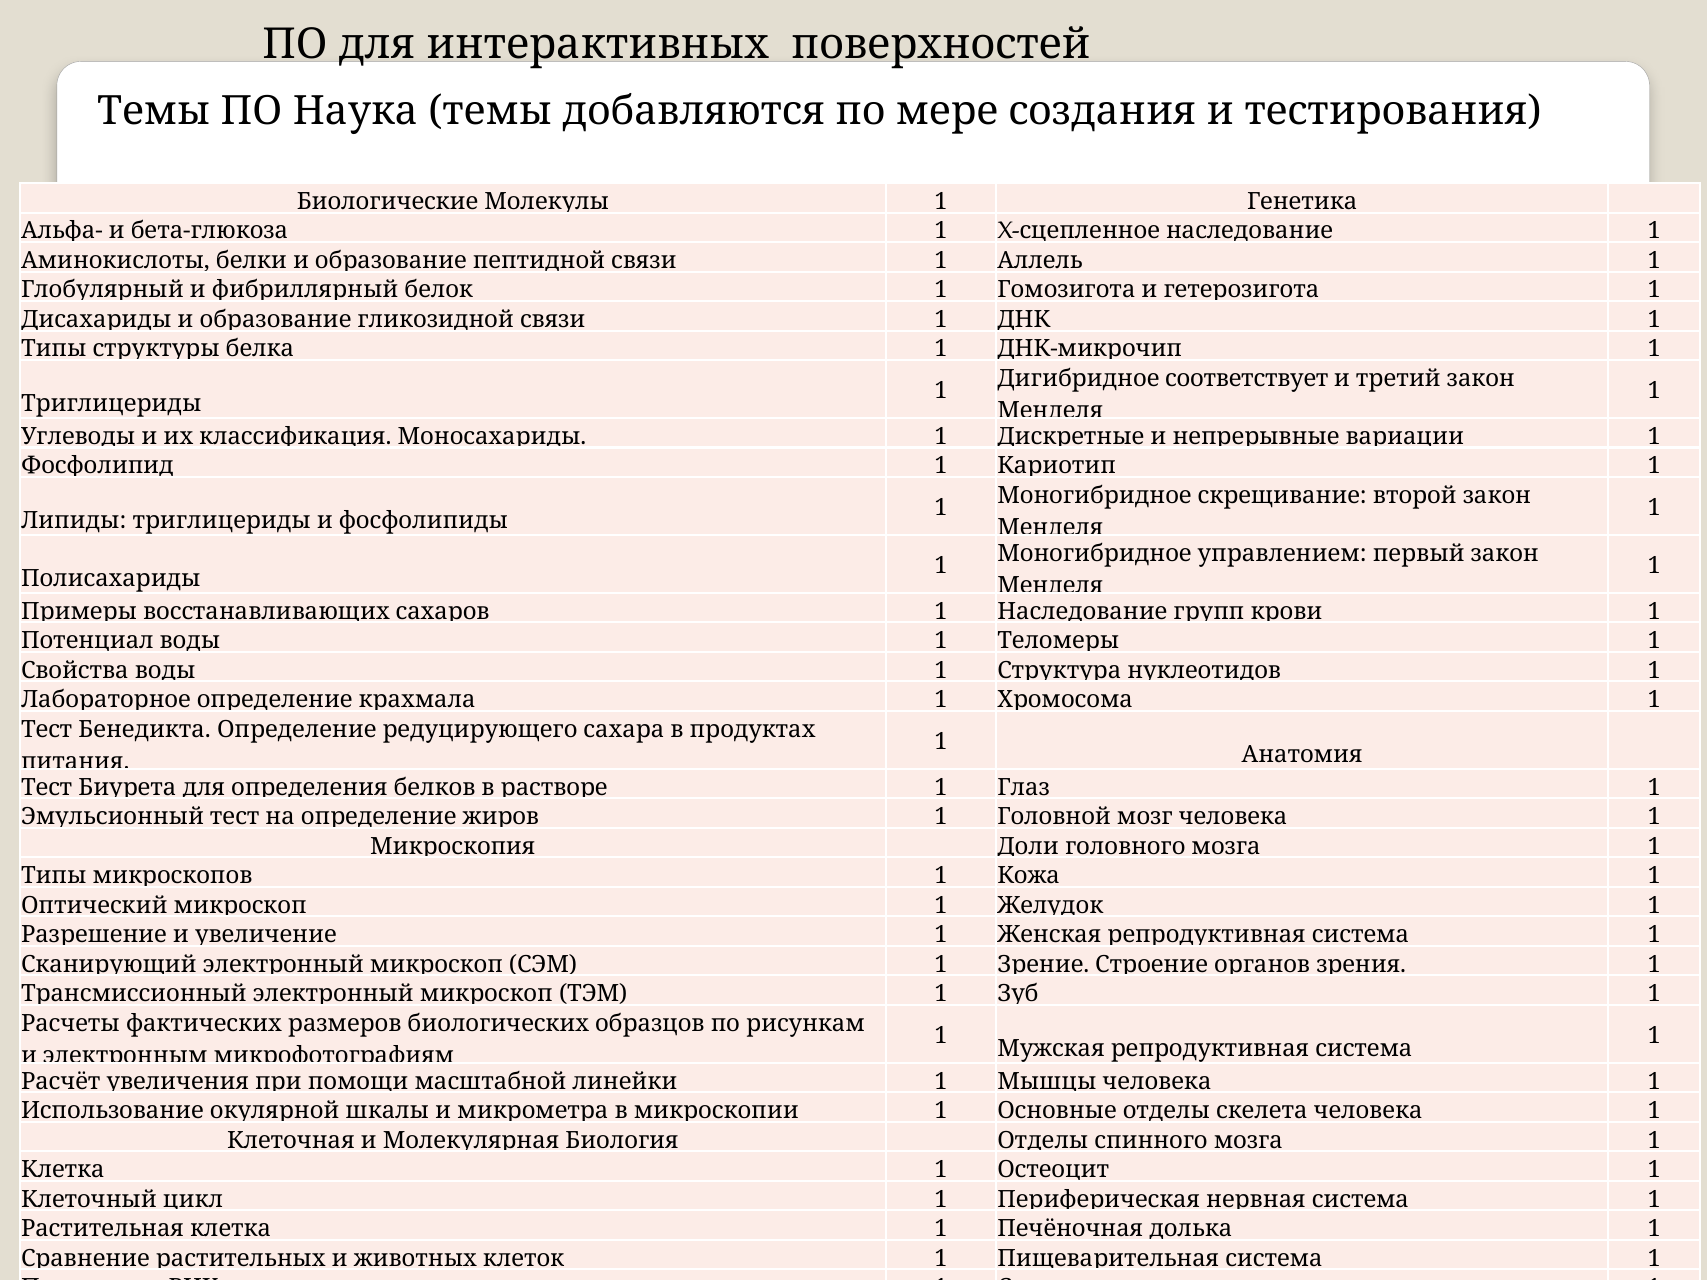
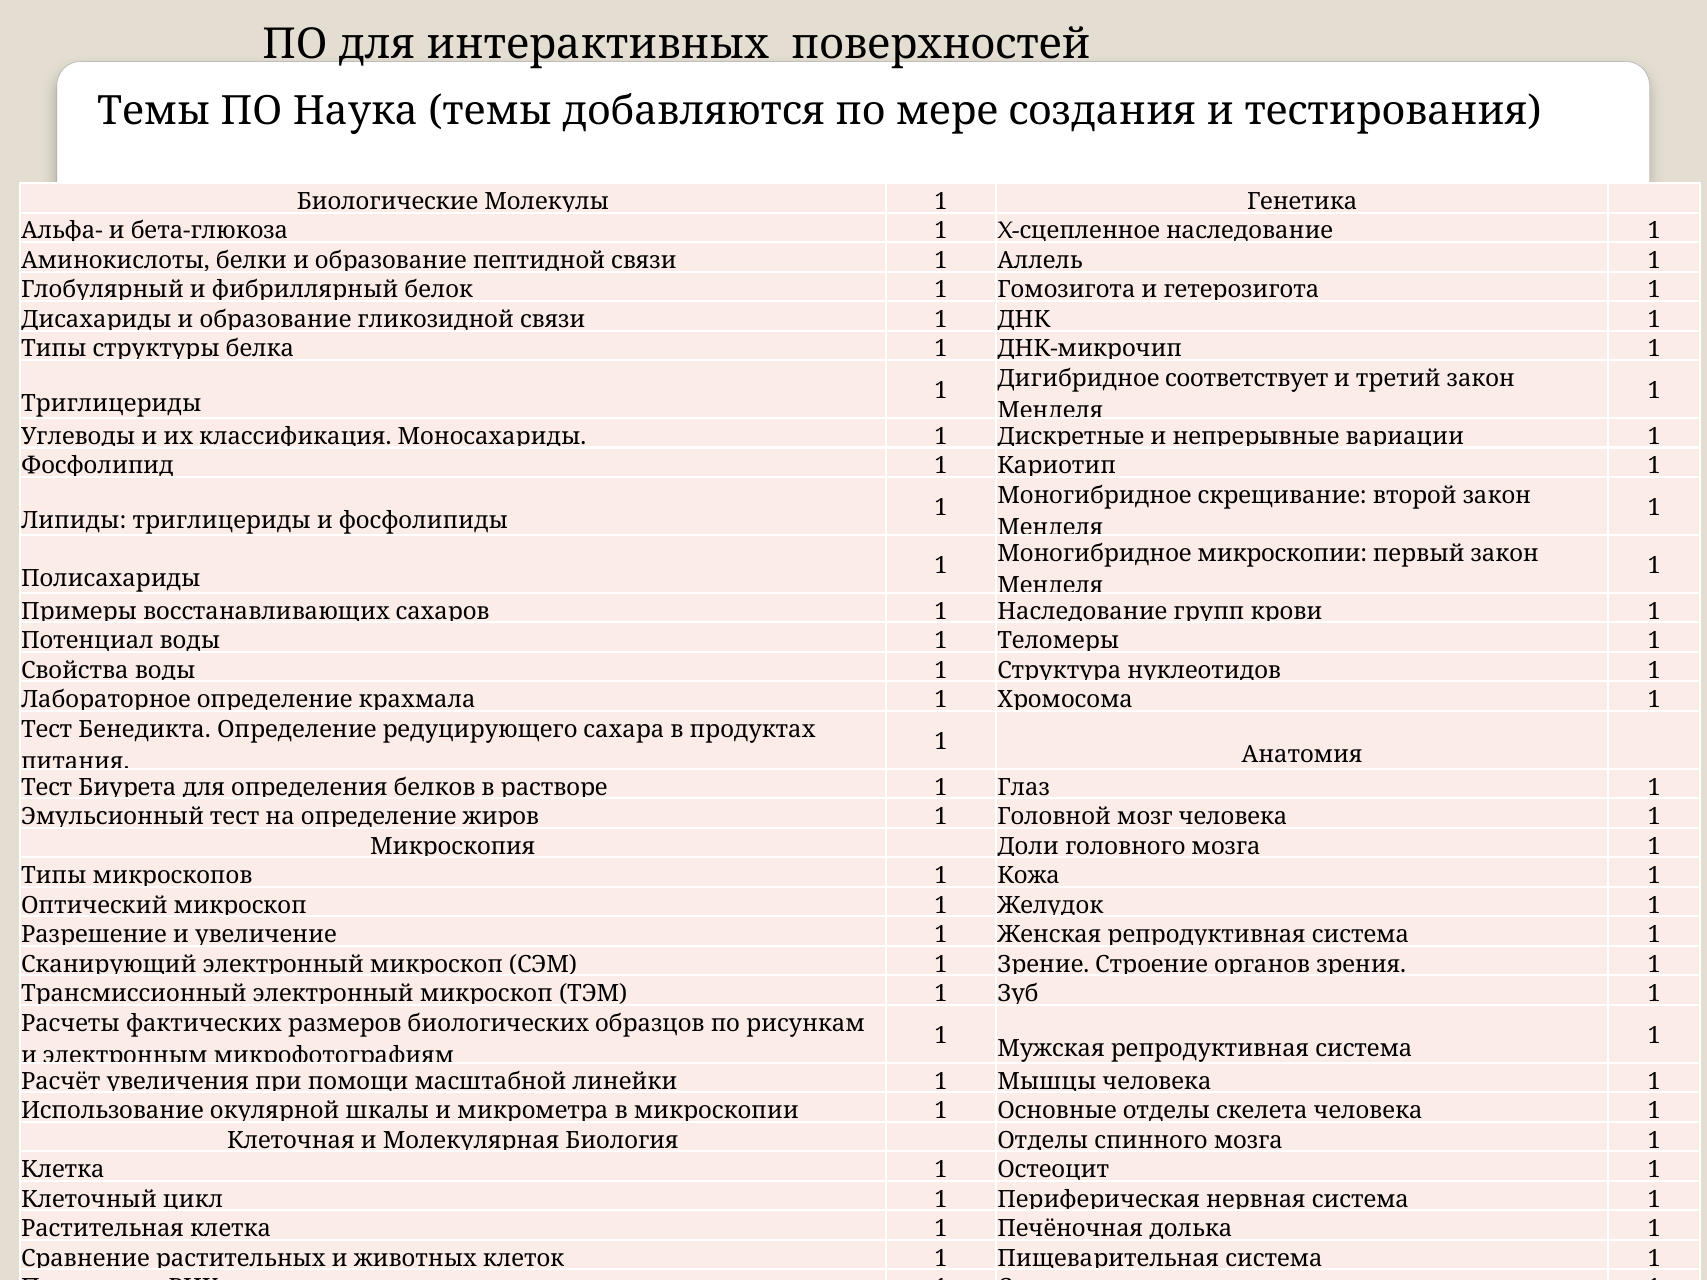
Моногибридное управлением: управлением -> микроскопии
